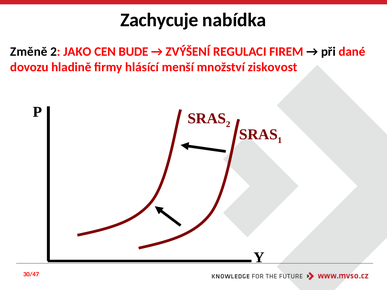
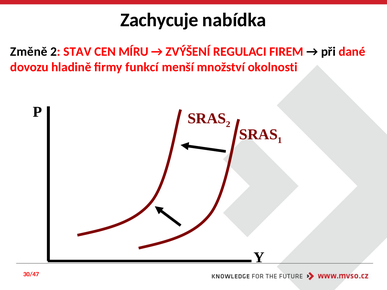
JAKO: JAKO -> STAV
BUDE: BUDE -> MÍRU
hlásící: hlásící -> funkcí
ziskovost: ziskovost -> okolnosti
